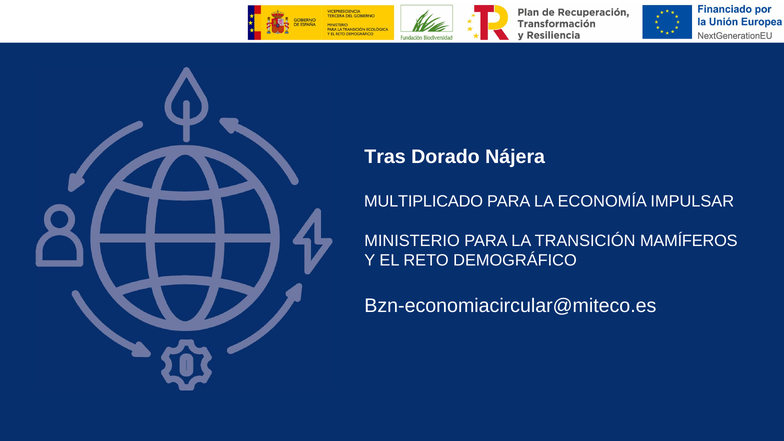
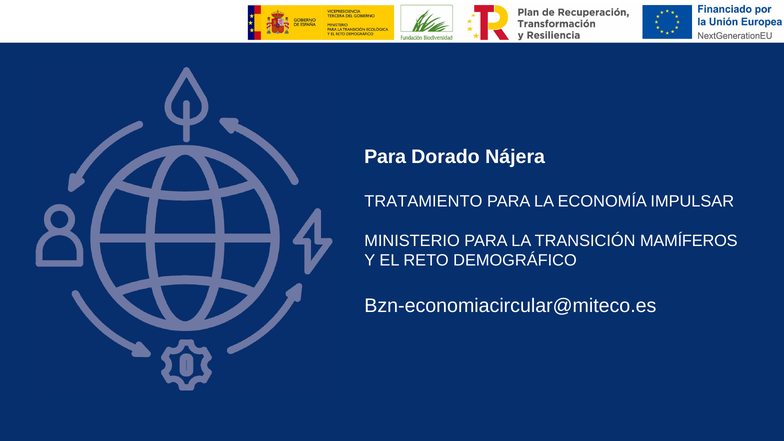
Tras at (385, 157): Tras -> Para
MULTIPLICADO: MULTIPLICADO -> TRATAMIENTO
